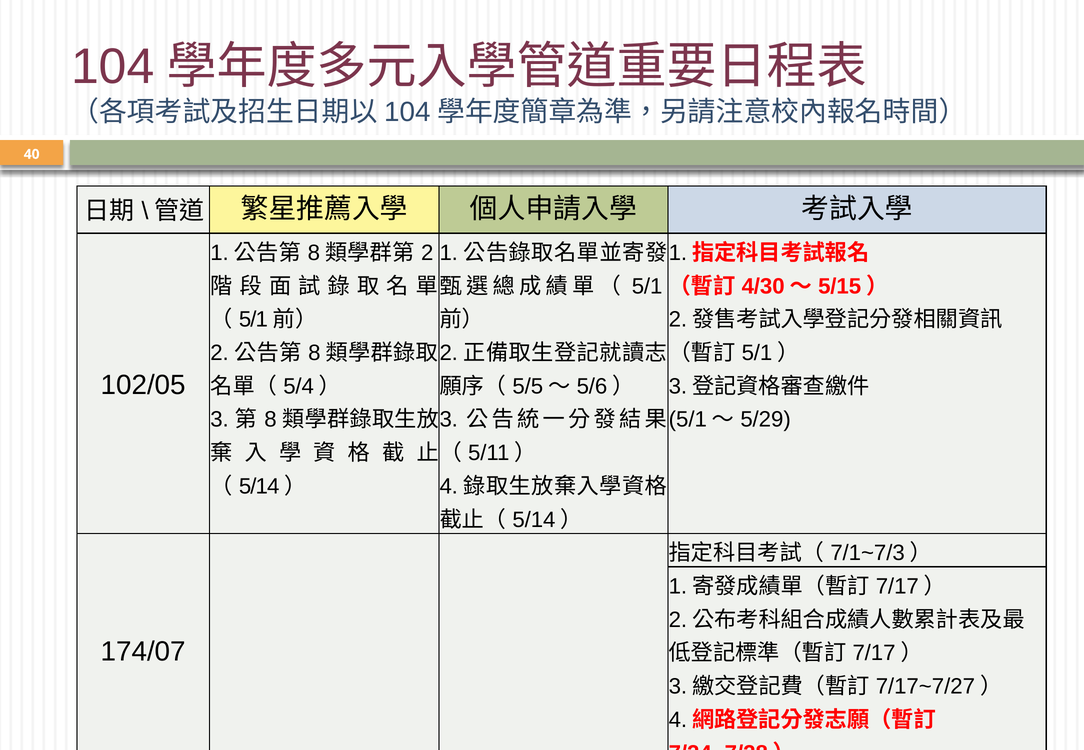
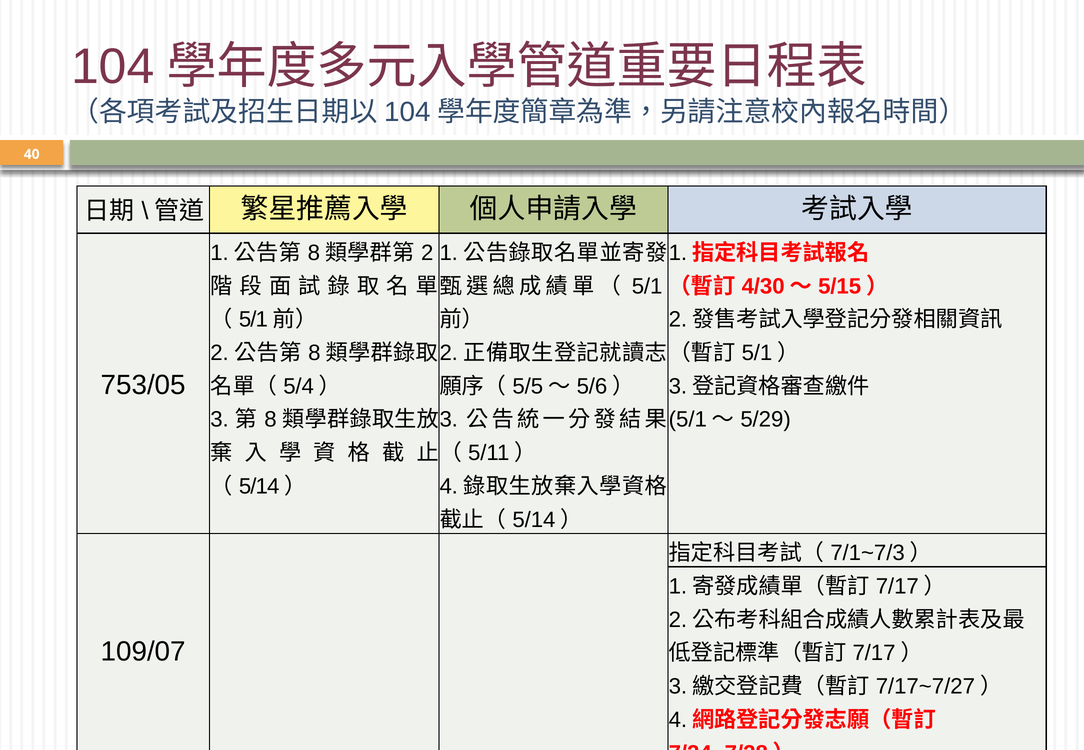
102/05: 102/05 -> 753/05
174/07: 174/07 -> 109/07
